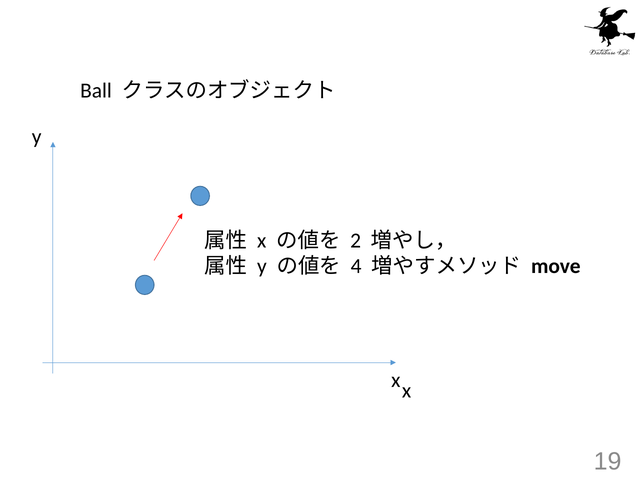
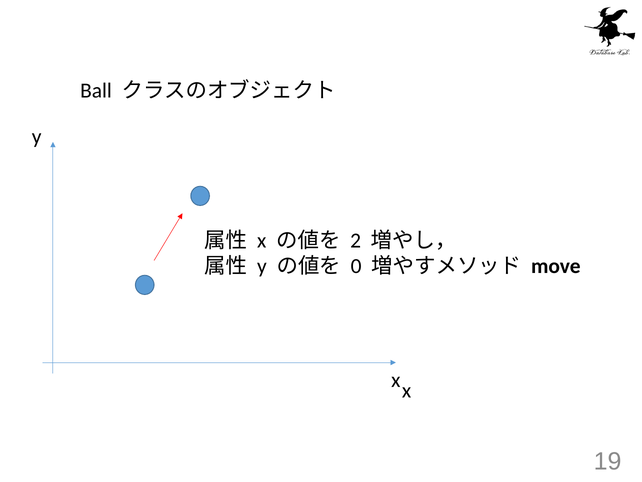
4: 4 -> 0
